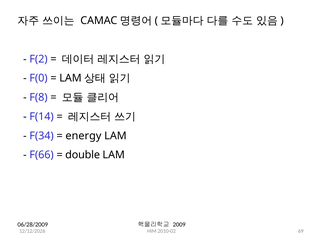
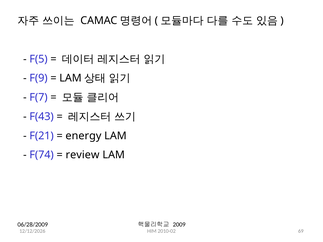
F(2: F(2 -> F(5
F(0: F(0 -> F(9
F(8: F(8 -> F(7
F(14: F(14 -> F(43
F(34: F(34 -> F(21
F(66: F(66 -> F(74
double: double -> review
